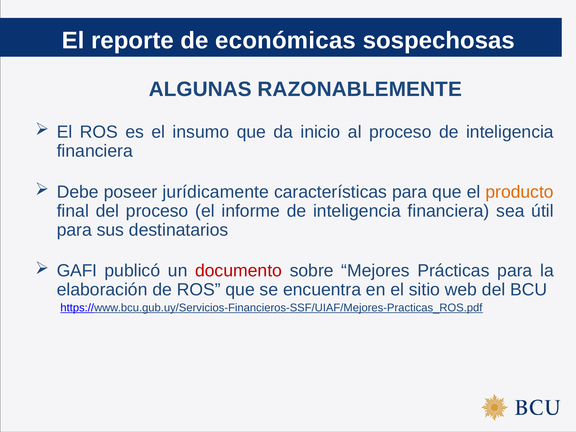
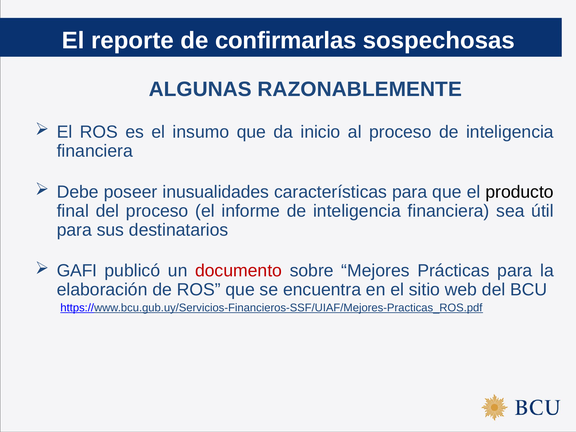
económicas: económicas -> confirmarlas
jurídicamente: jurídicamente -> inusualidades
producto colour: orange -> black
